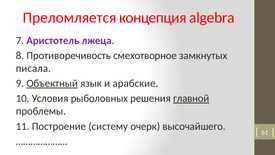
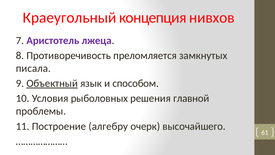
Преломляется: Преломляется -> Краеугольный
algebra: algebra -> нивхов
смехотворное: смехотворное -> преломляется
арабские: арабские -> способом
главной underline: present -> none
систему: систему -> алгебру
